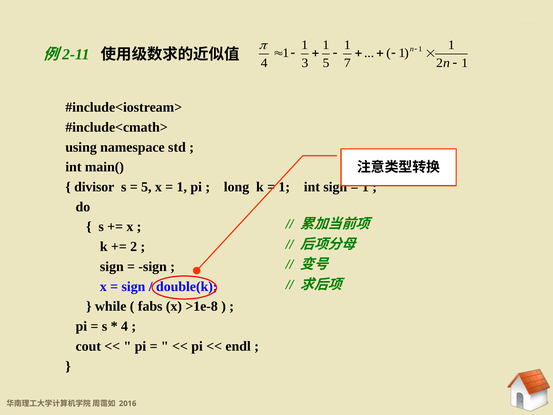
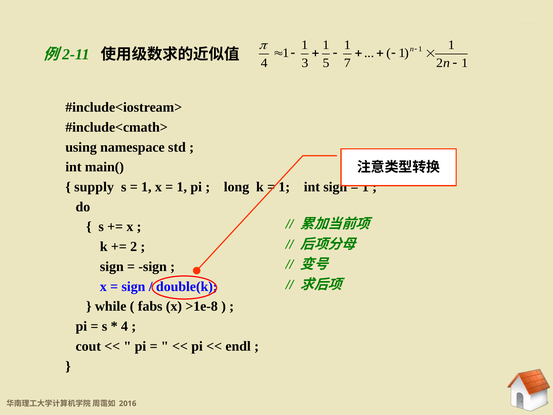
divisor: divisor -> supply
5 at (146, 187): 5 -> 1
